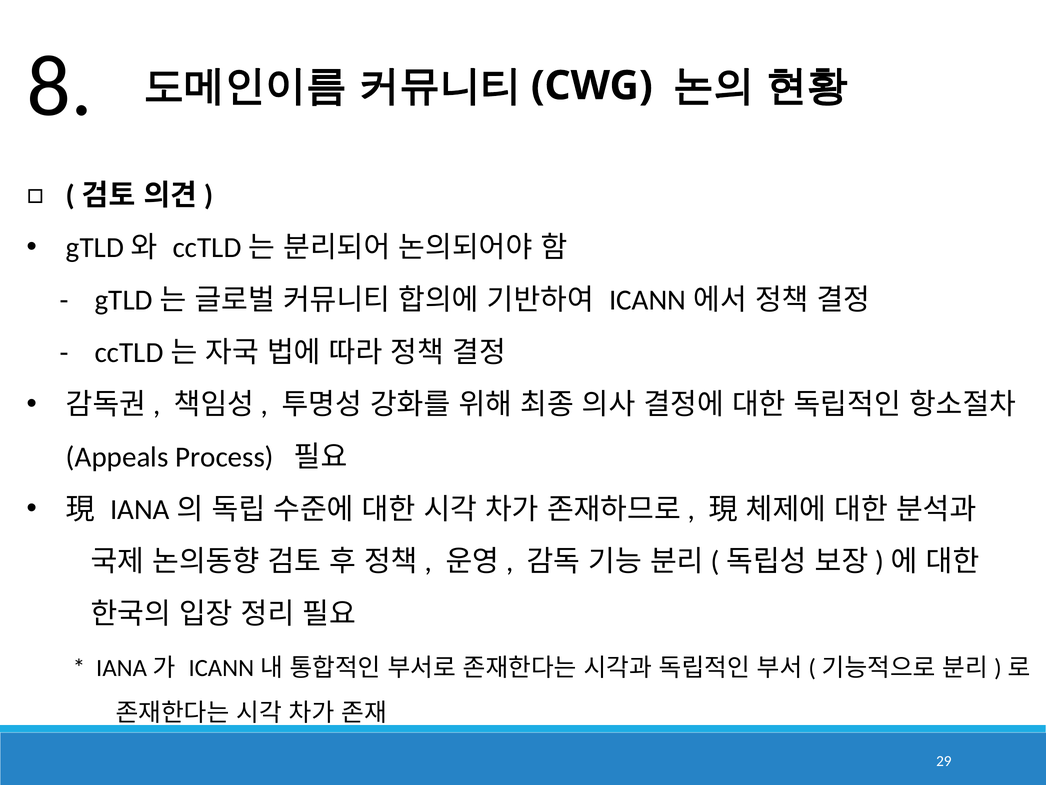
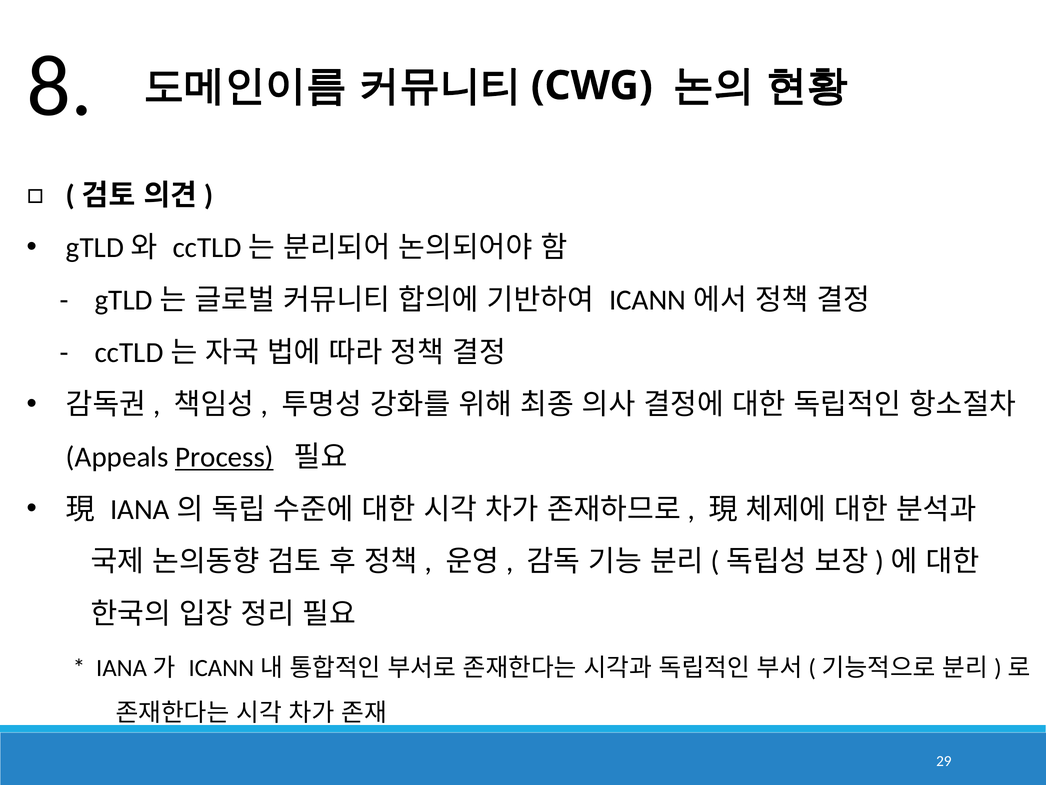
Process underline: none -> present
